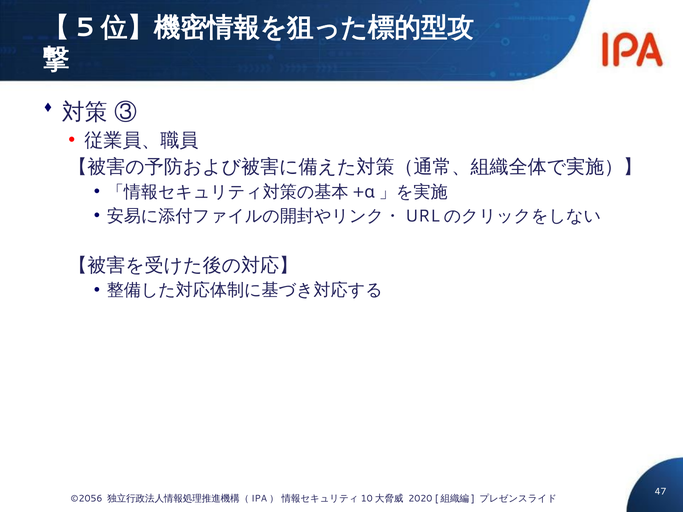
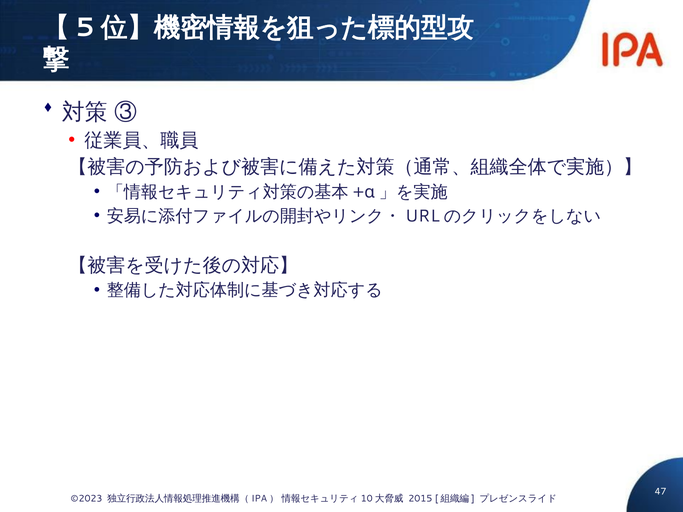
©2056: ©2056 -> ©2023
2020: 2020 -> 2015
